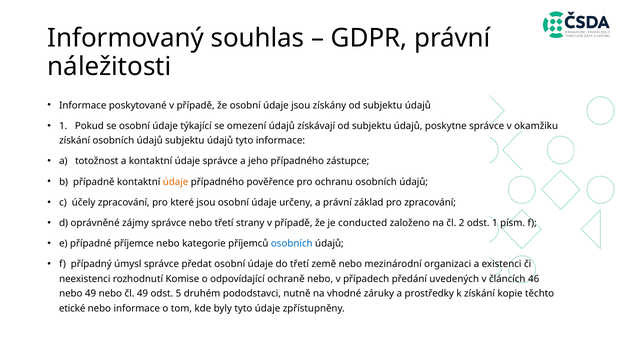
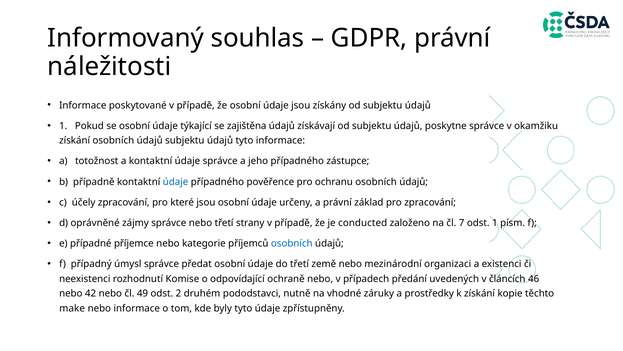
omezení: omezení -> zajištěna
údaje at (176, 182) colour: orange -> blue
2: 2 -> 7
nebo 49: 49 -> 42
5: 5 -> 2
etické: etické -> make
